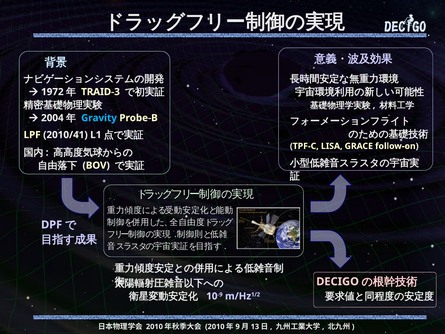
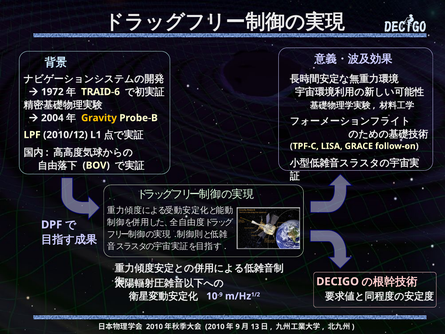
TRAID-3: TRAID-3 -> TRAID-6
Gravity colour: light blue -> yellow
2010/41: 2010/41 -> 2010/12
